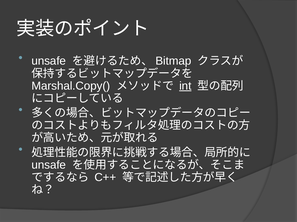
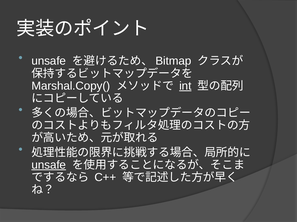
unsafe at (49, 165) underline: none -> present
